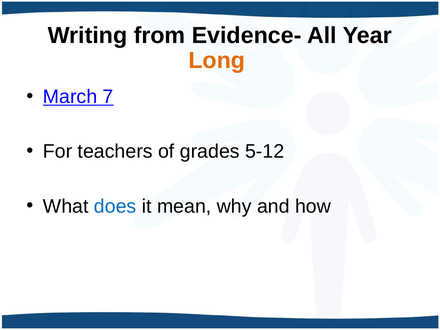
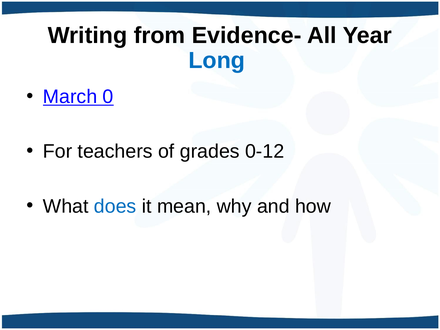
Long colour: orange -> blue
7: 7 -> 0
5-12: 5-12 -> 0-12
